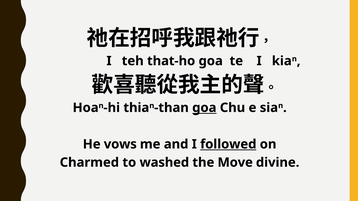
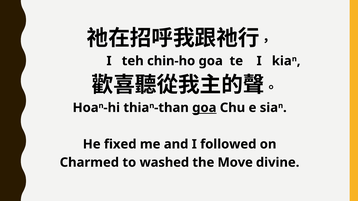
that-ho: that-ho -> chin-ho
vows: vows -> fixed
followed underline: present -> none
